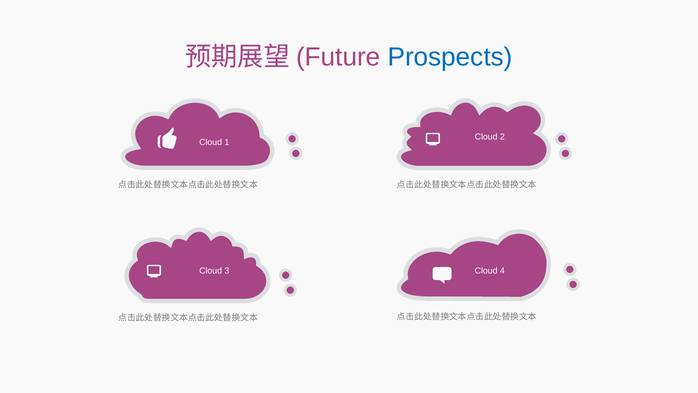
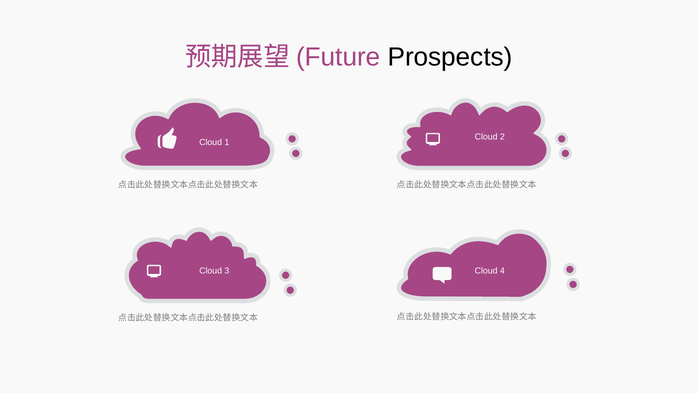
Prospects colour: blue -> black
